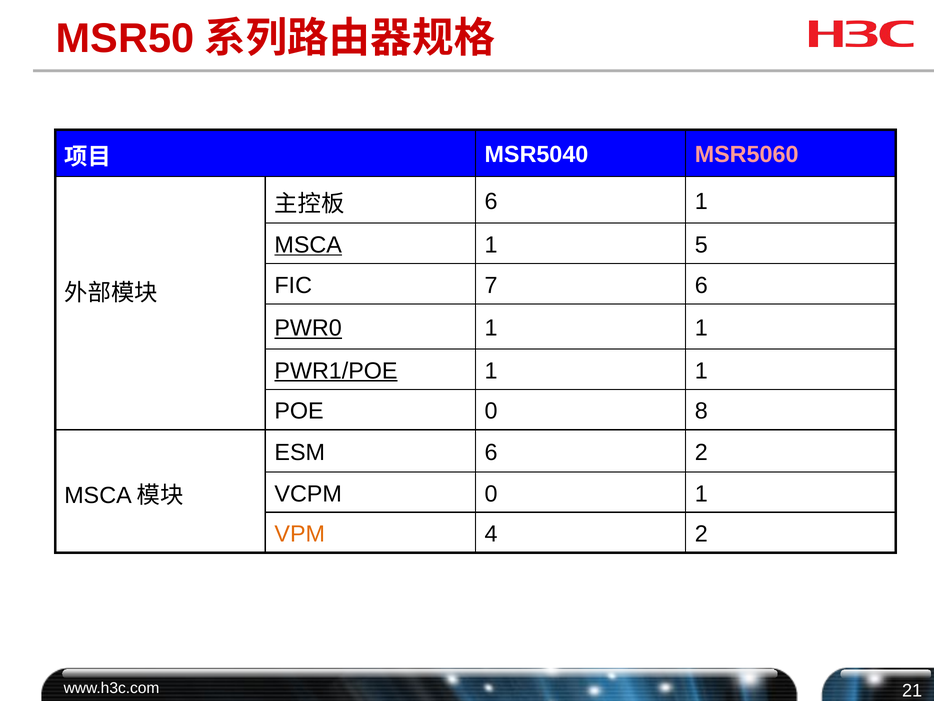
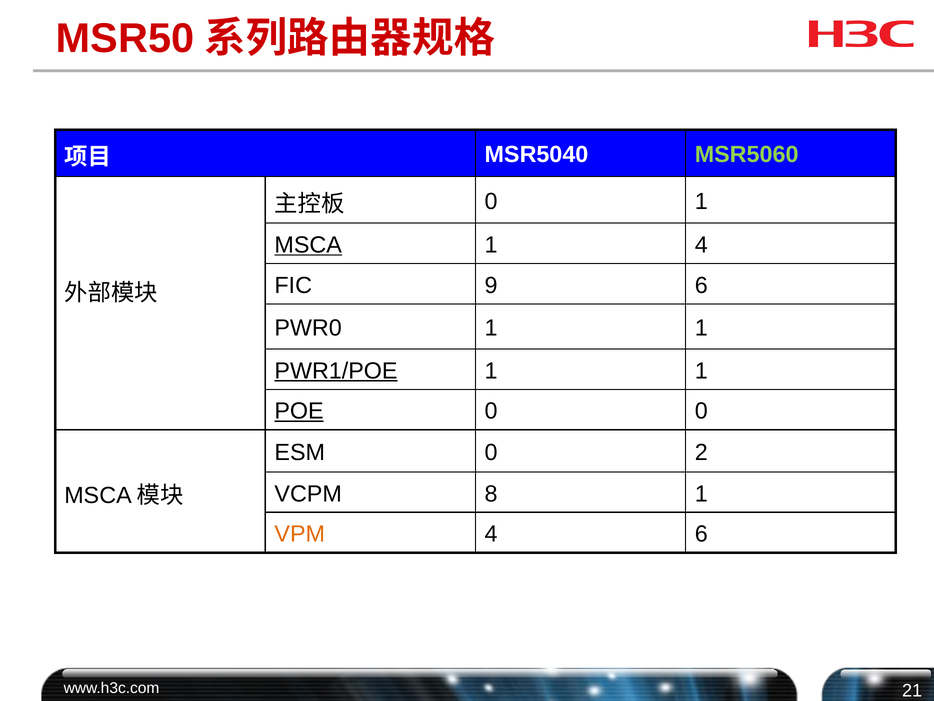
MSR5060 colour: pink -> light green
6 at (491, 201): 6 -> 0
1 5: 5 -> 4
7: 7 -> 9
PWR0 underline: present -> none
POE underline: none -> present
0 8: 8 -> 0
ESM 6: 6 -> 0
VCPM 0: 0 -> 8
4 2: 2 -> 6
